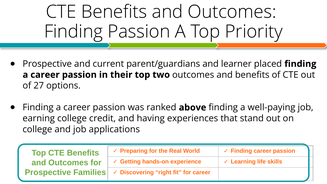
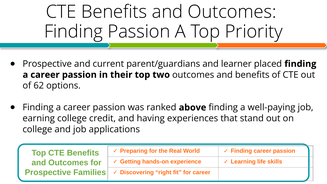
27: 27 -> 62
